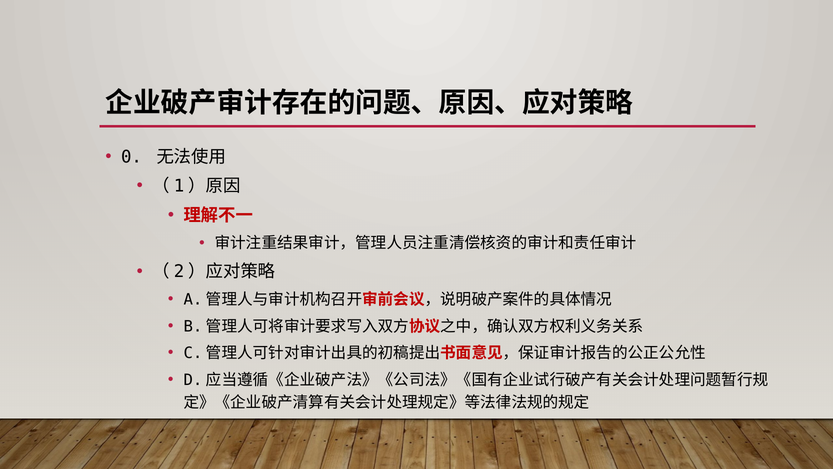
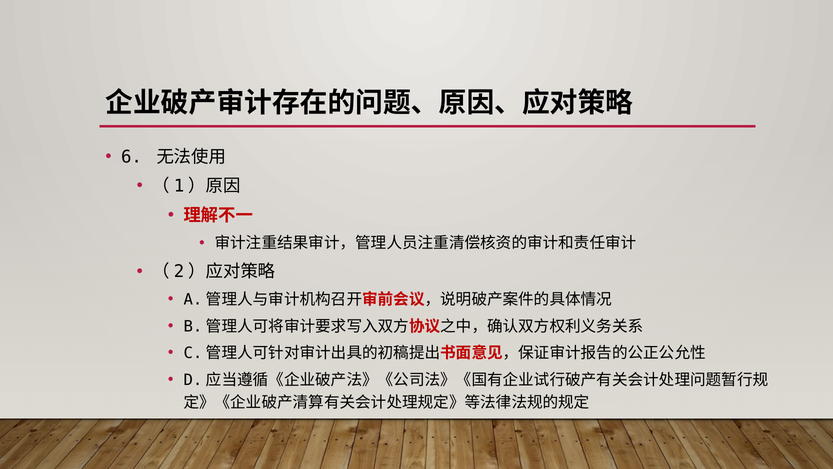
0: 0 -> 6
